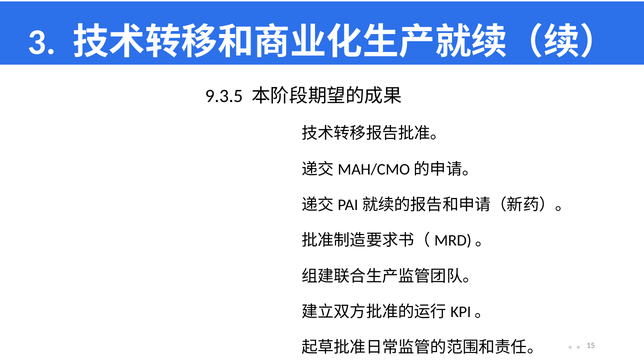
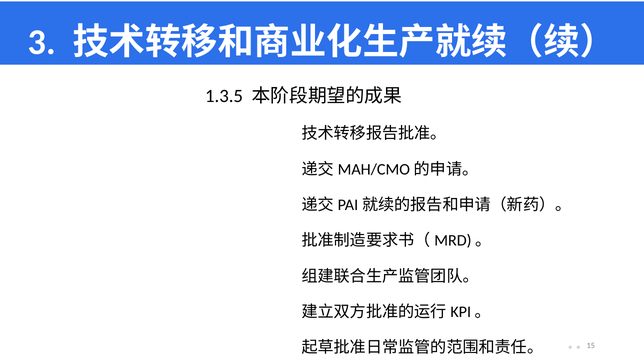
9.3.5: 9.3.5 -> 1.3.5
